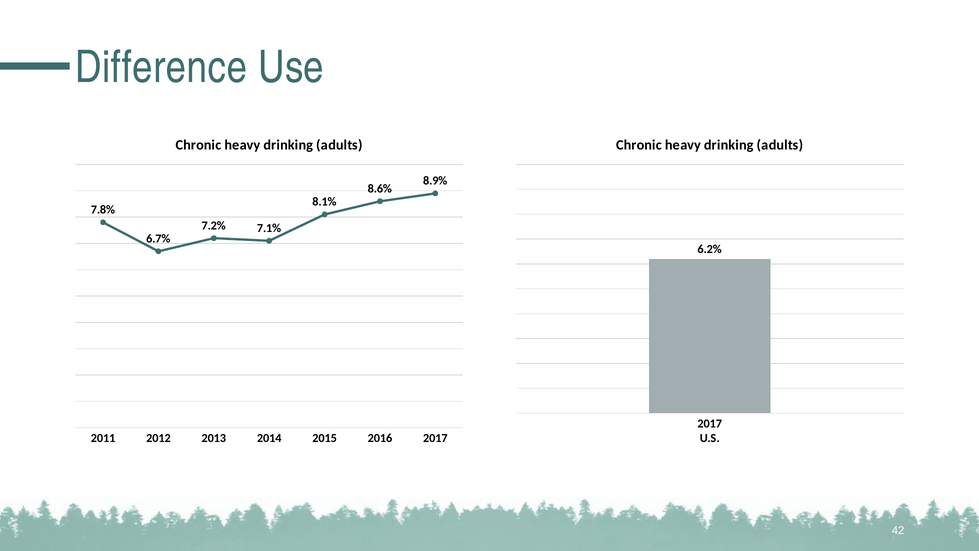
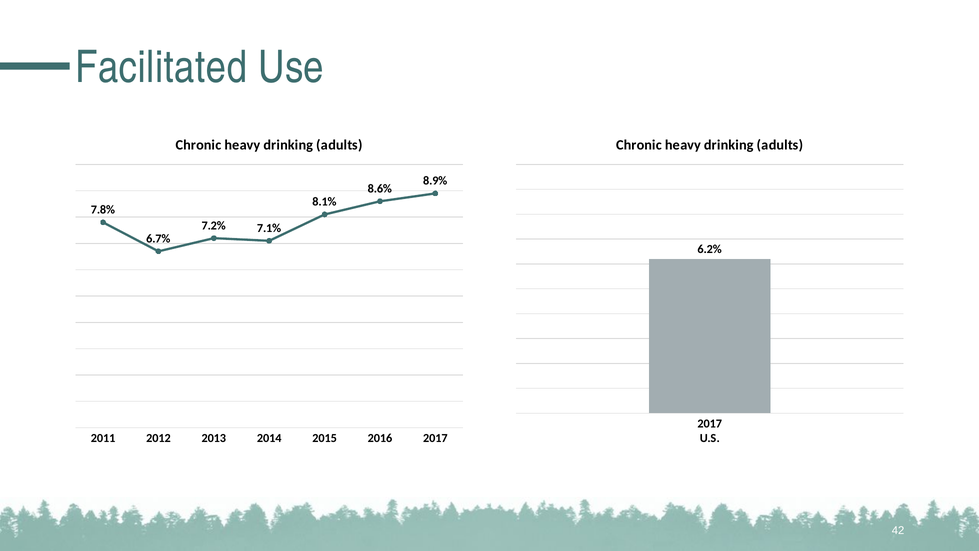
Difference: Difference -> Facilitated
